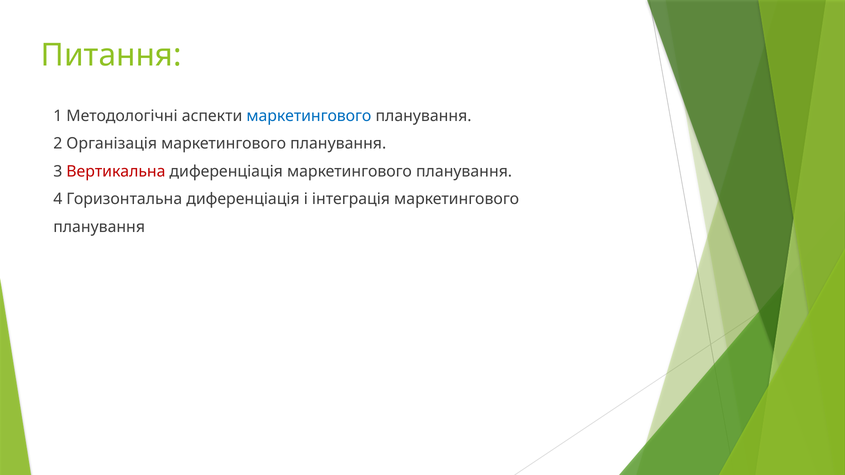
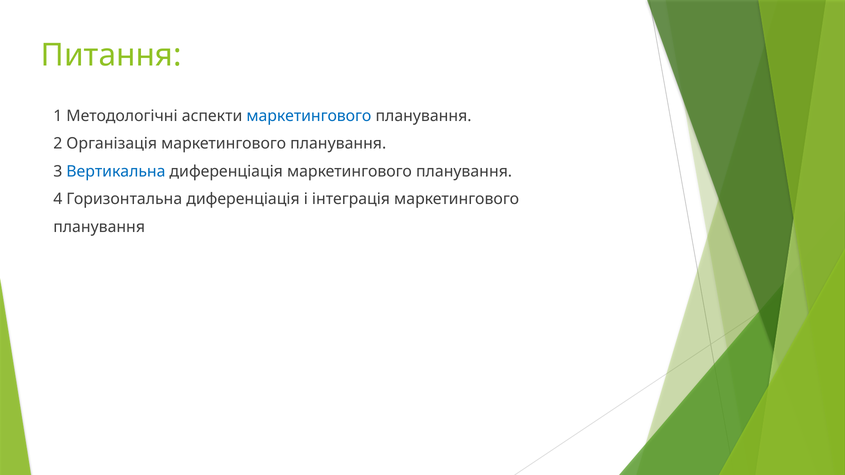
Вертикальна colour: red -> blue
